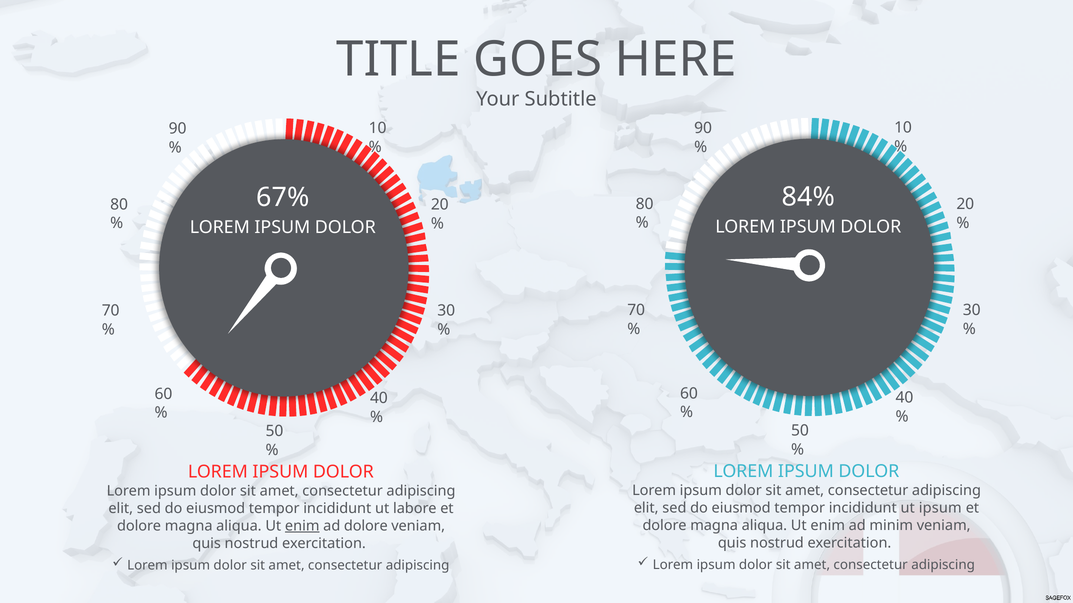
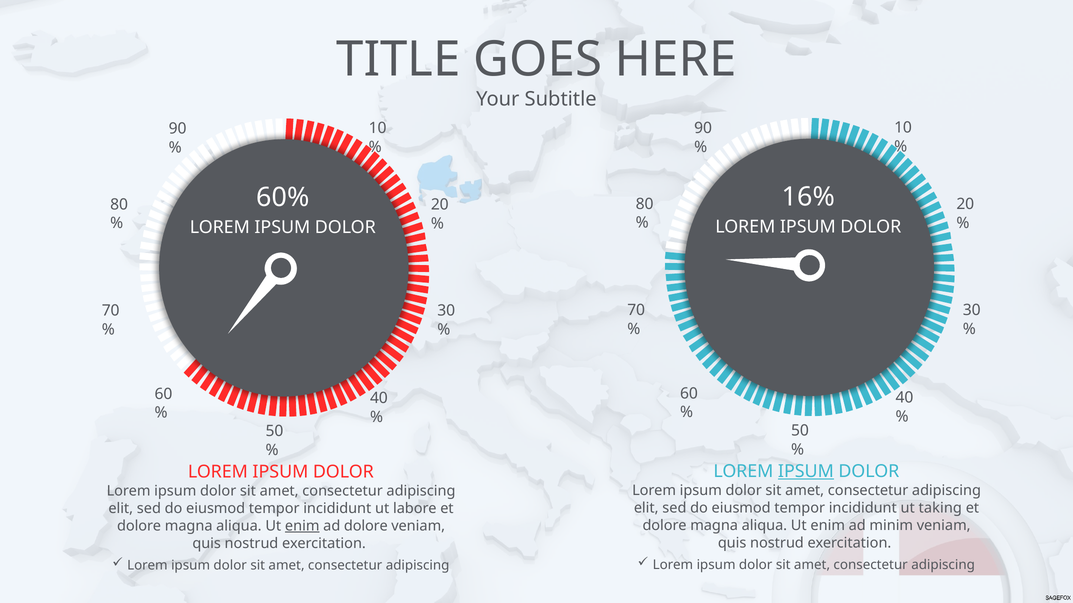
84%: 84% -> 16%
67%: 67% -> 60%
IPSUM at (806, 472) underline: none -> present
ut ipsum: ipsum -> taking
